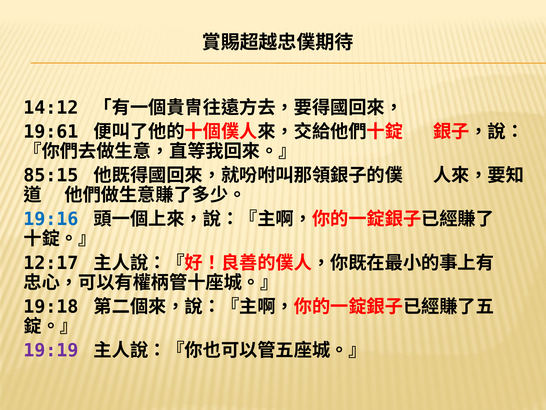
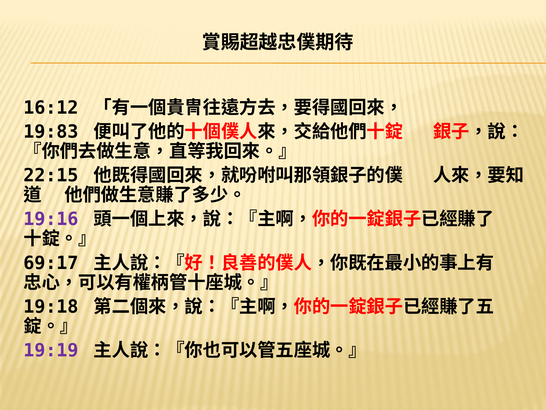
14:12: 14:12 -> 16:12
19:61: 19:61 -> 19:83
85:15: 85:15 -> 22:15
19:16 colour: blue -> purple
12:17: 12:17 -> 69:17
